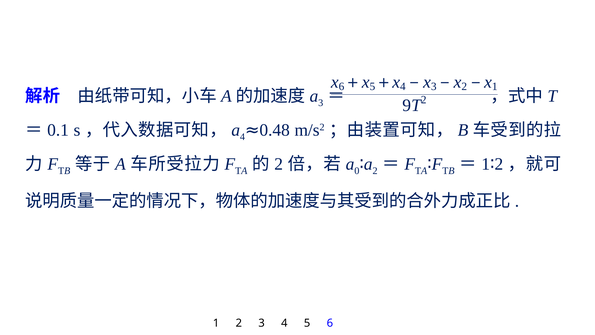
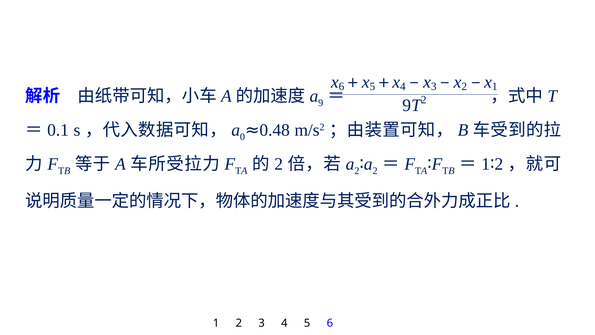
3 at (321, 103): 3 -> 9
4 at (242, 137): 4 -> 0
0 at (357, 171): 0 -> 2
